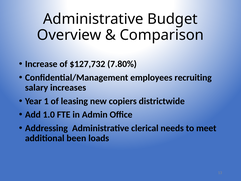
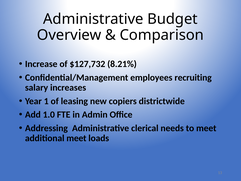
7.80%: 7.80% -> 8.21%
additional been: been -> meet
